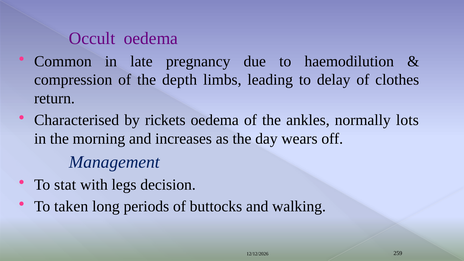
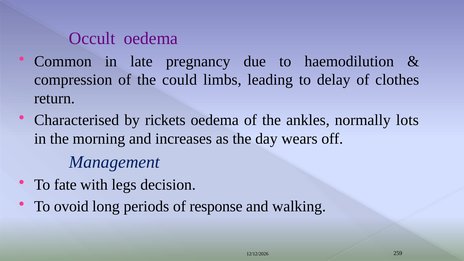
depth: depth -> could
stat: stat -> fate
taken: taken -> ovoid
buttocks: buttocks -> response
